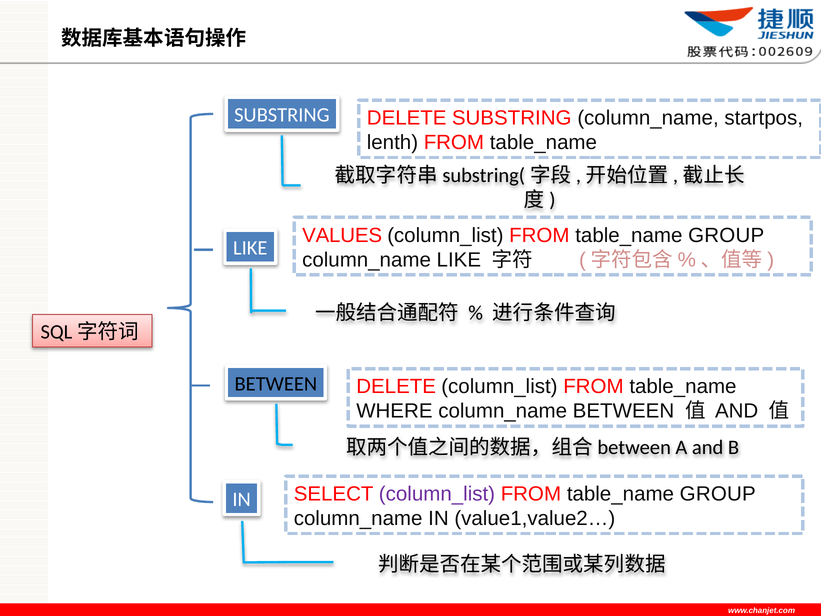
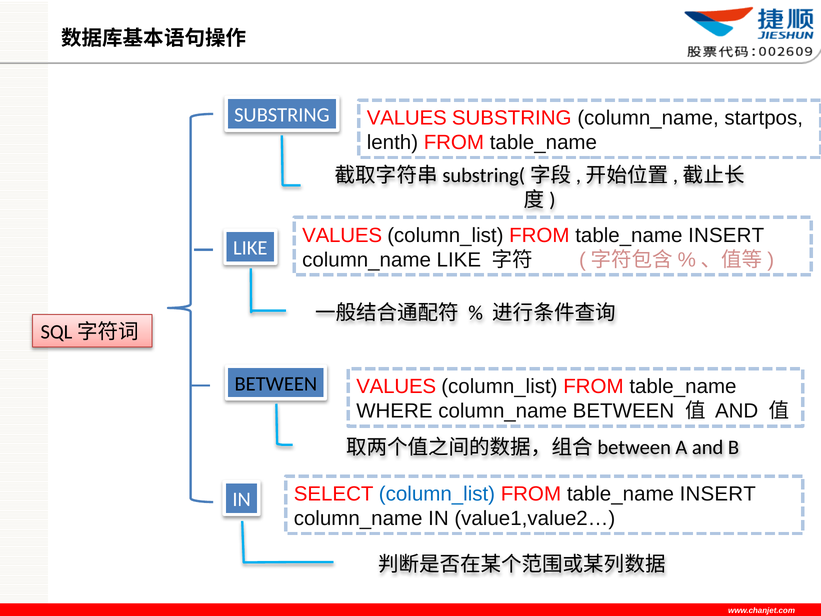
DELETE at (407, 118): DELETE -> VALUES
GROUP at (726, 235): GROUP -> INSERT
DELETE at (396, 386): DELETE -> VALUES
column_list at (437, 494) colour: purple -> blue
GROUP at (718, 494): GROUP -> INSERT
